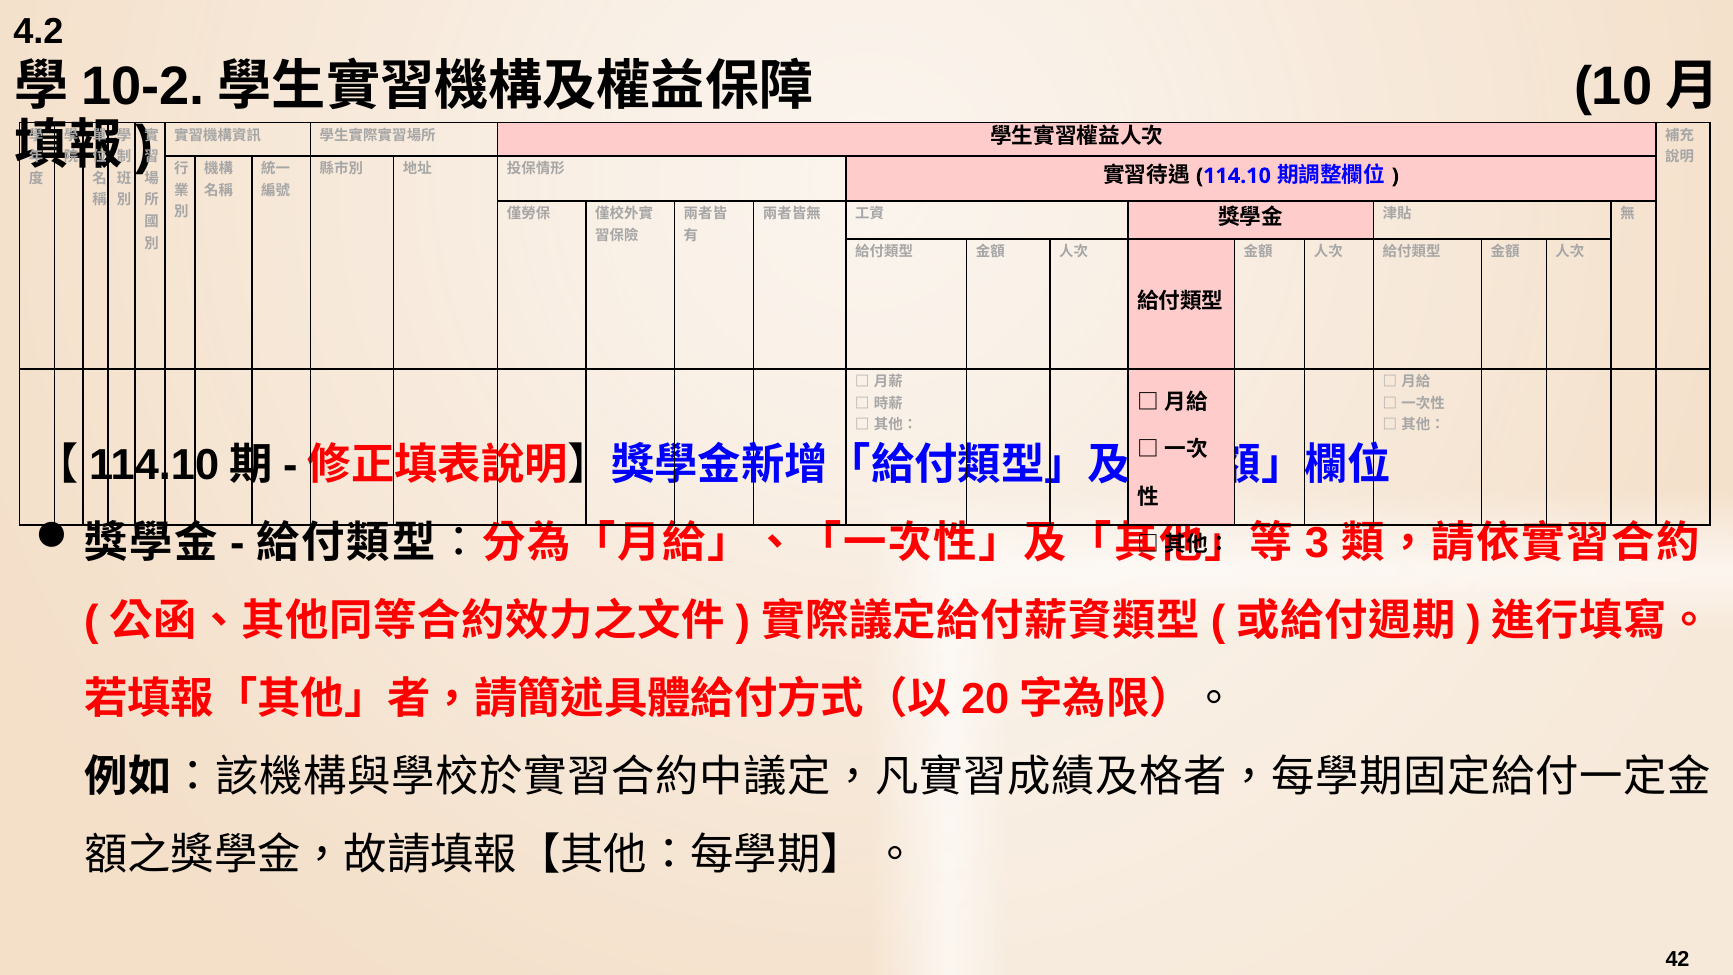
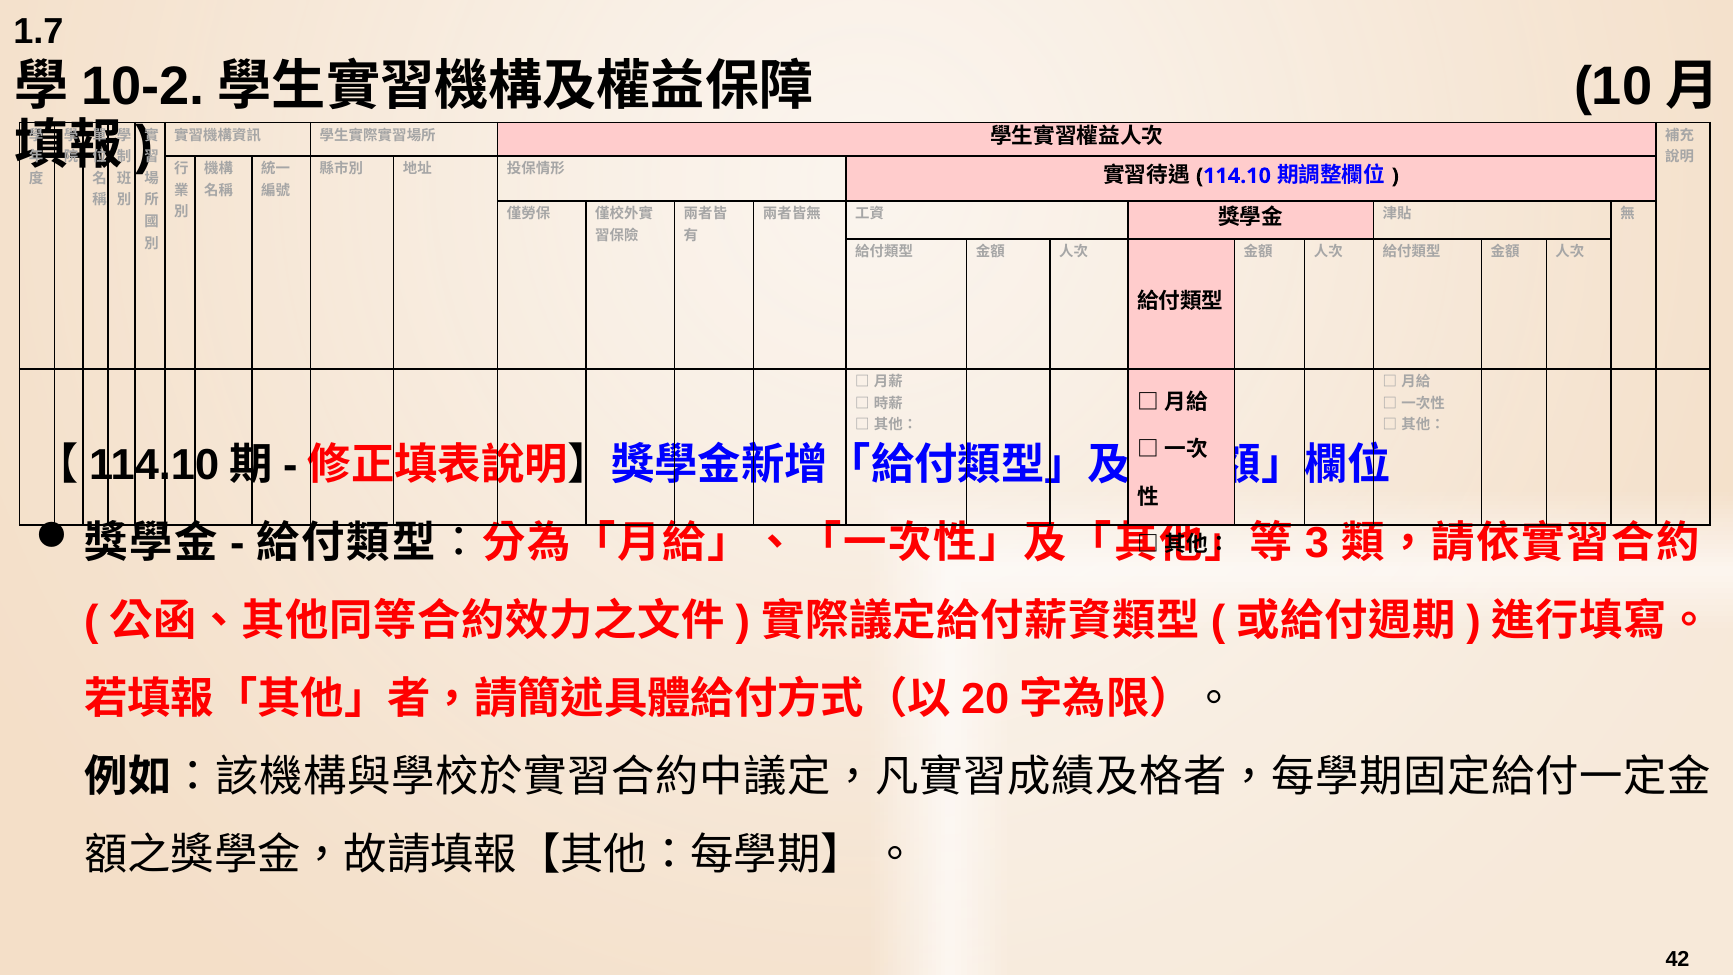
4.2: 4.2 -> 1.7
